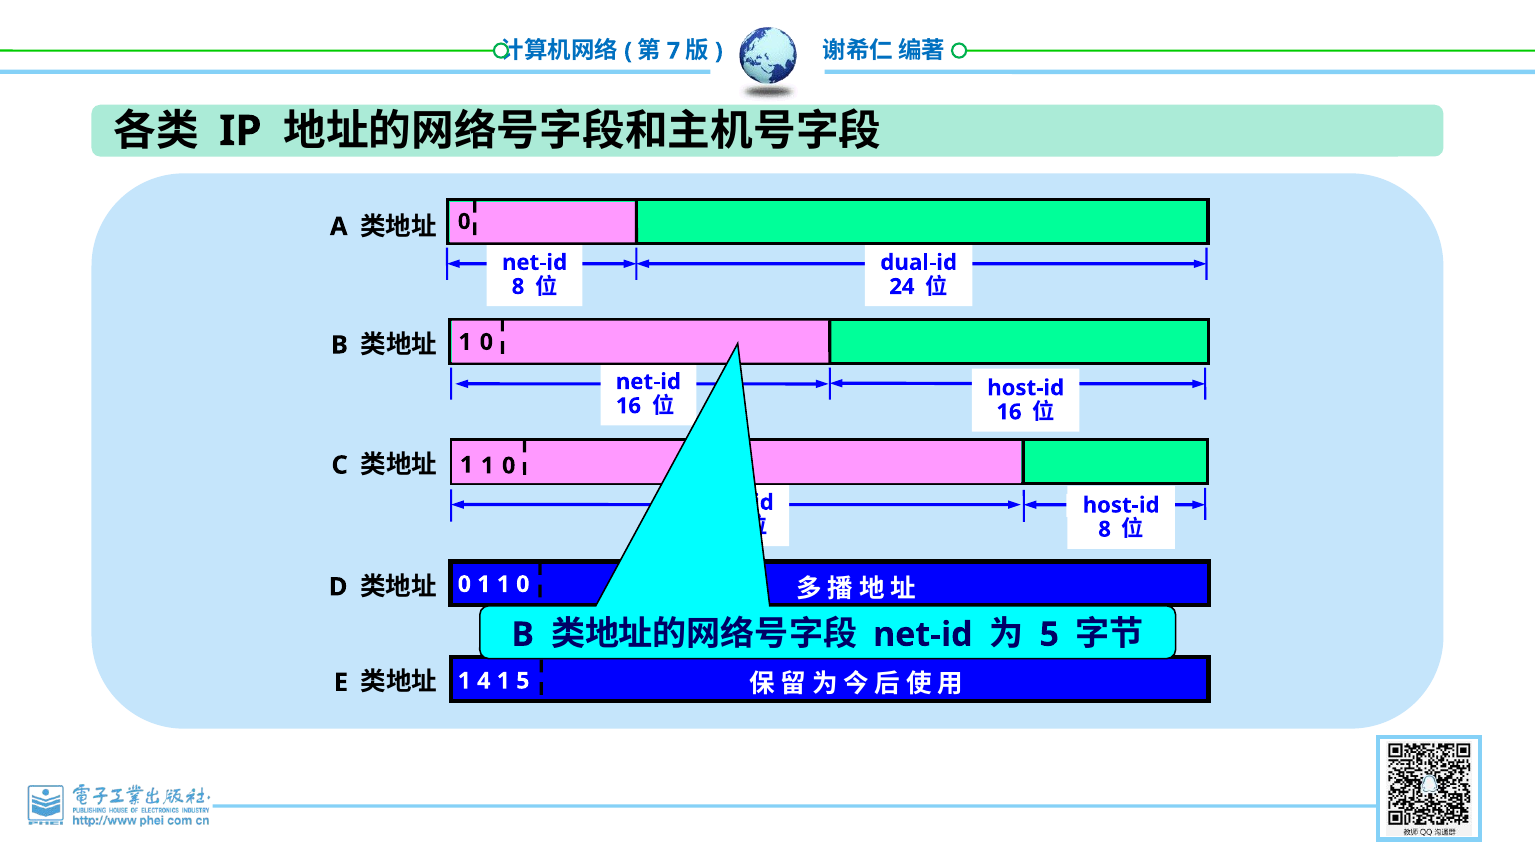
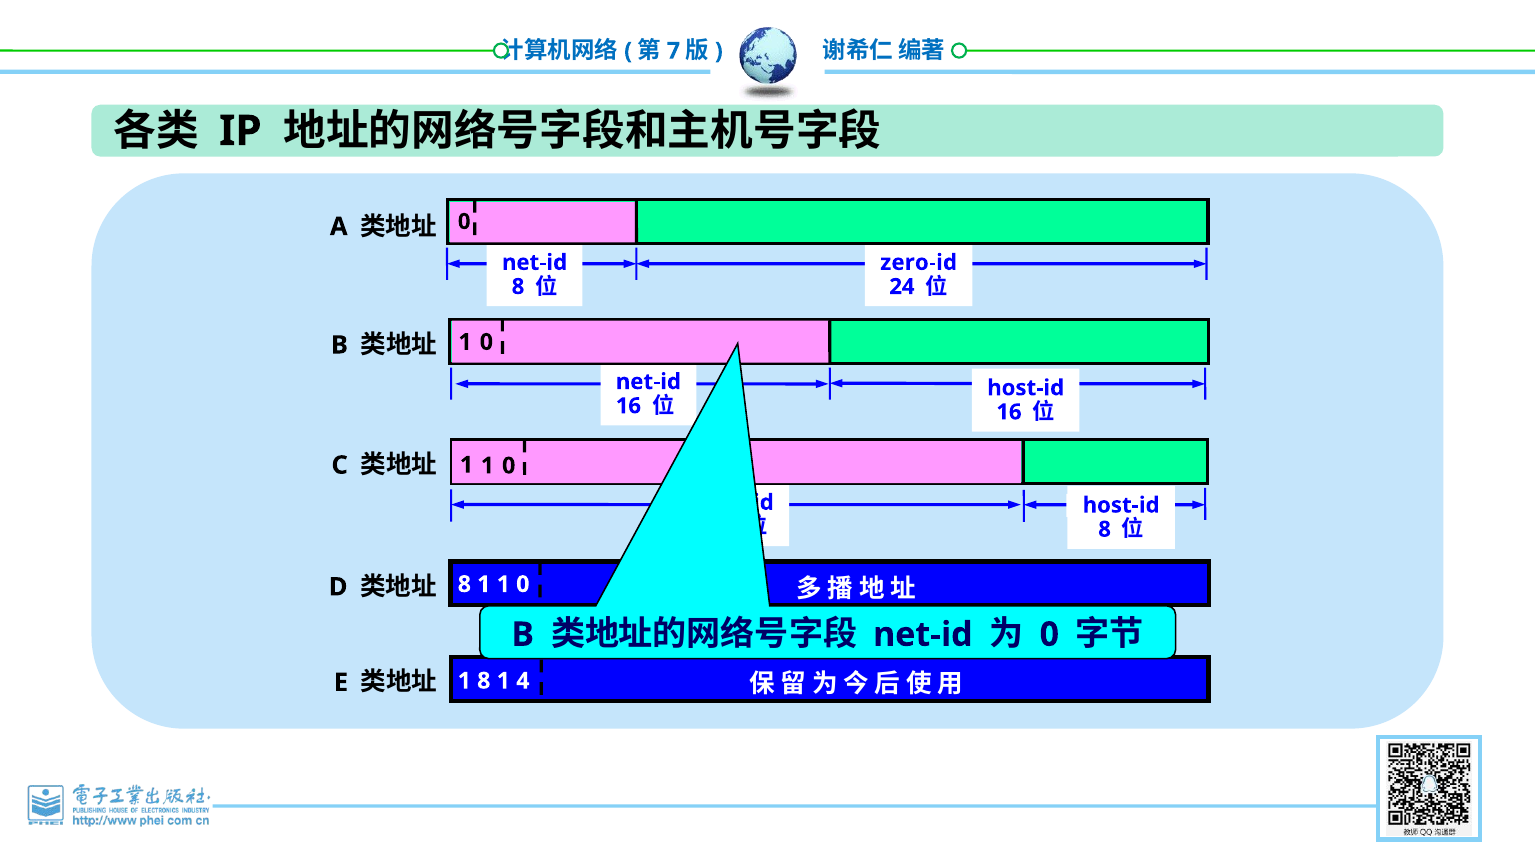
dual-id: dual-id -> zero-id
0 at (464, 585): 0 -> 8
5 at (1049, 635): 5 -> 0
1 4: 4 -> 8
1 5: 5 -> 4
